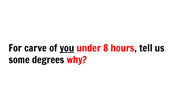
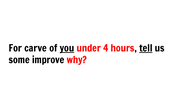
8: 8 -> 4
tell underline: none -> present
degrees: degrees -> improve
